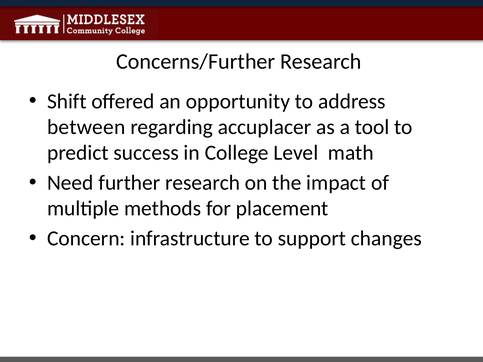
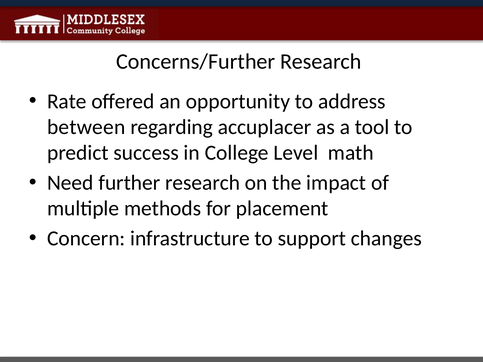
Shift: Shift -> Rate
